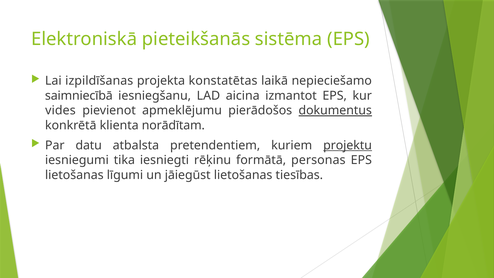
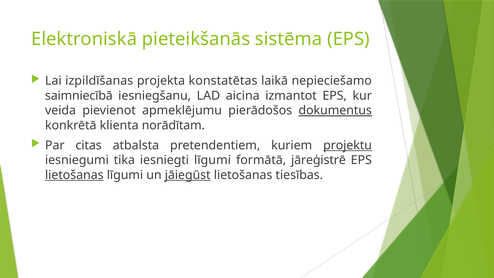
vides: vides -> veida
datu: datu -> citas
iesniegti rēķinu: rēķinu -> līgumi
personas: personas -> jāreģistrē
lietošanas at (74, 175) underline: none -> present
jāiegūst underline: none -> present
